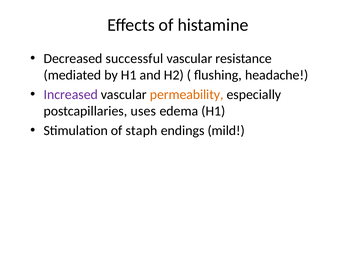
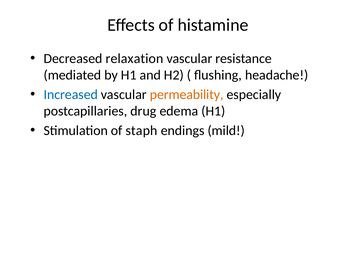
successful: successful -> relaxation
Increased colour: purple -> blue
uses: uses -> drug
